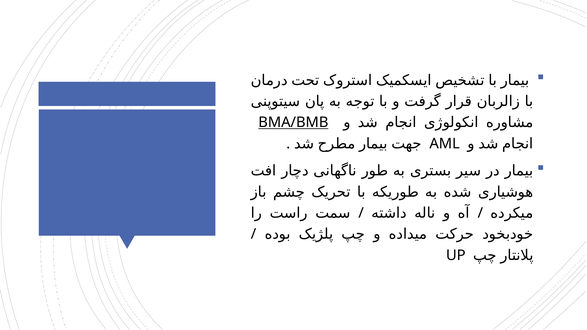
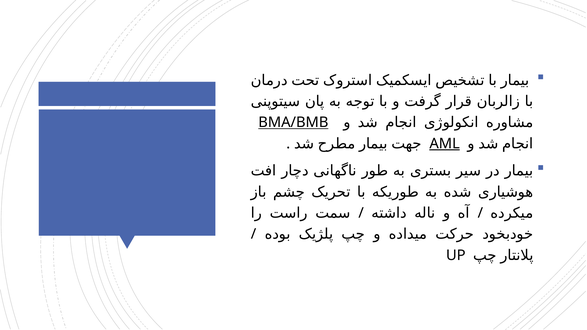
AML underline: none -> present
